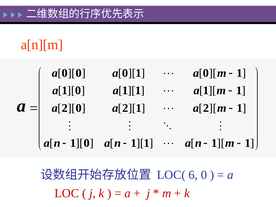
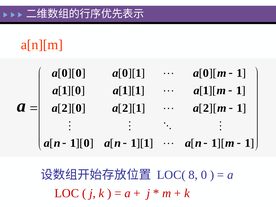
6: 6 -> 8
